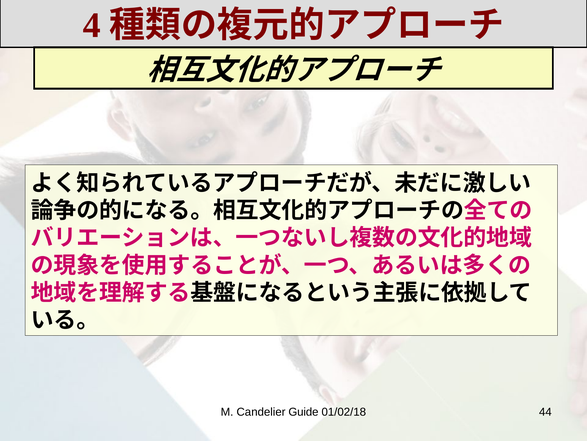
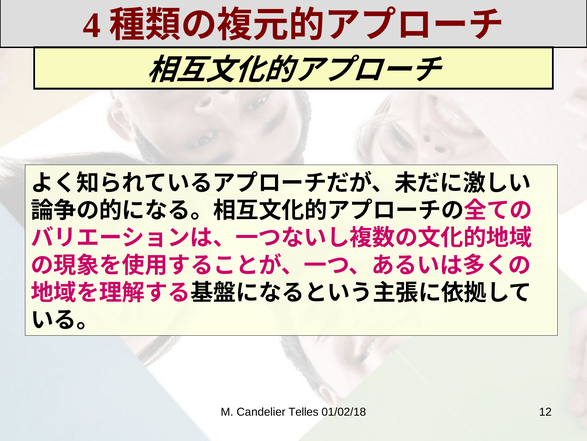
Guide: Guide -> Telles
44: 44 -> 12
